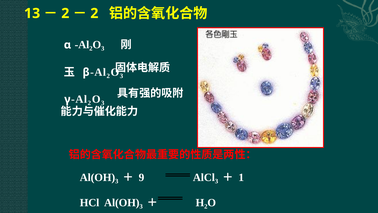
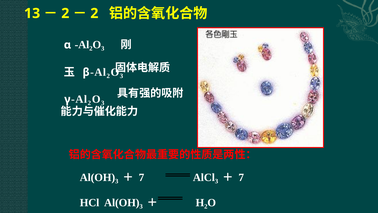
9 at (141, 177): 9 -> 7
1 at (241, 177): 1 -> 7
